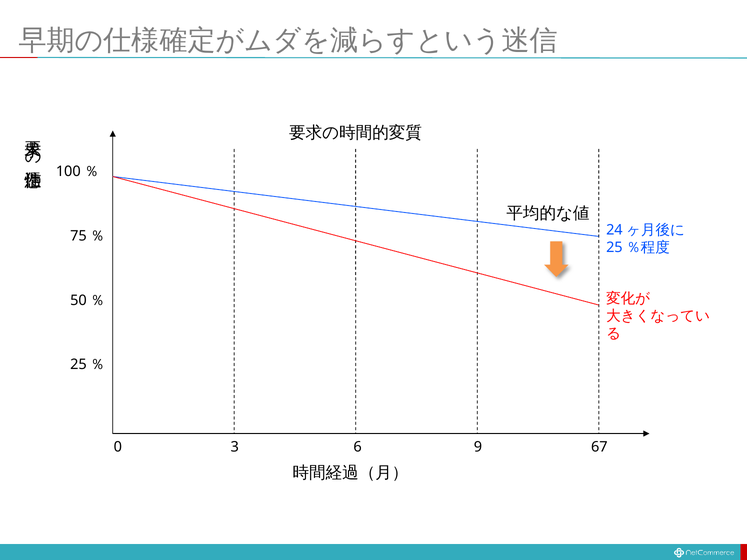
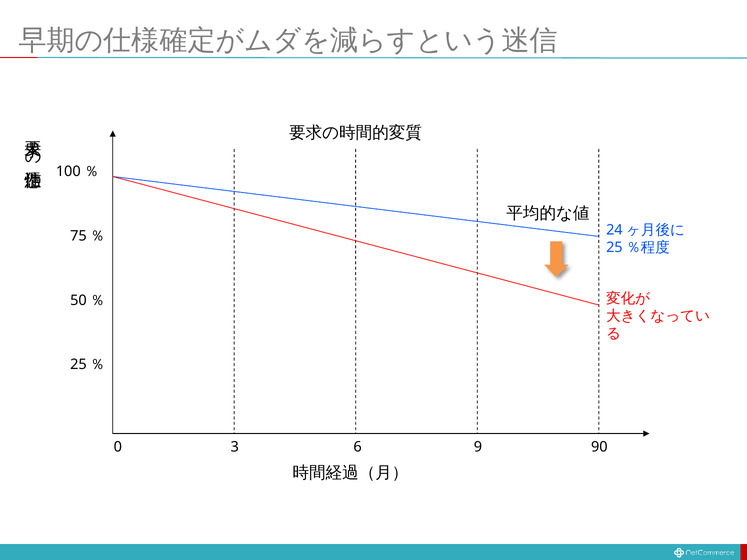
67: 67 -> 90
